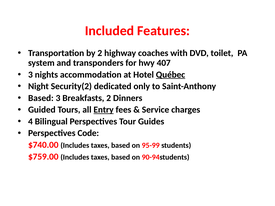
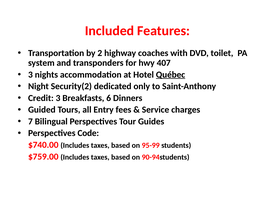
Based at (41, 98): Based -> Credit
Breakfasts 2: 2 -> 6
Entry underline: present -> none
4: 4 -> 7
